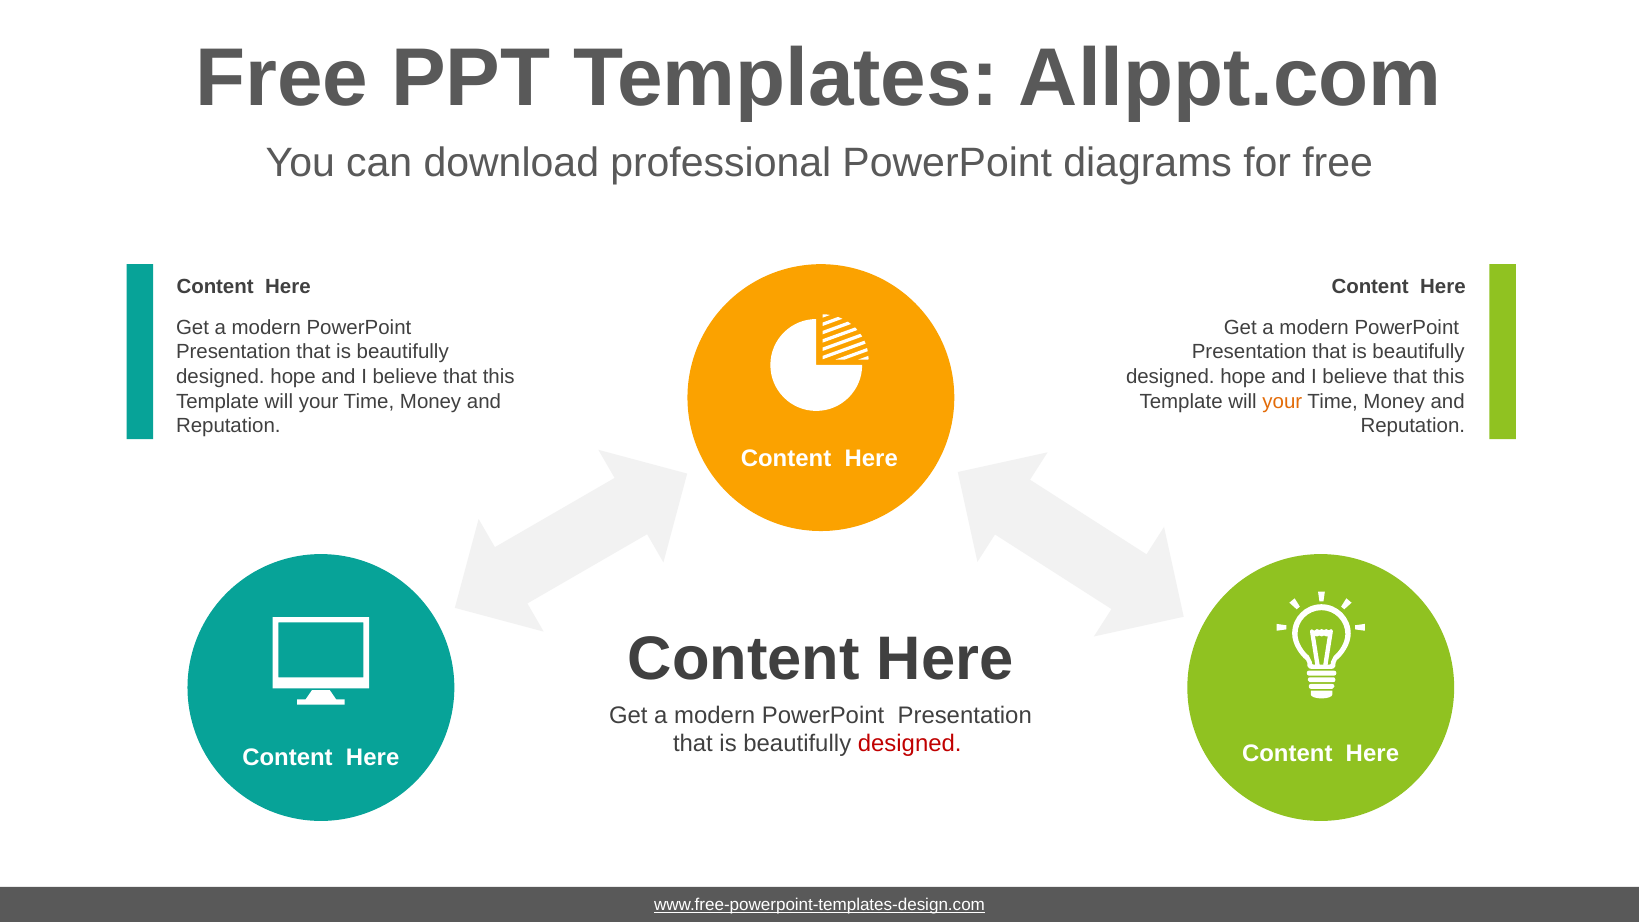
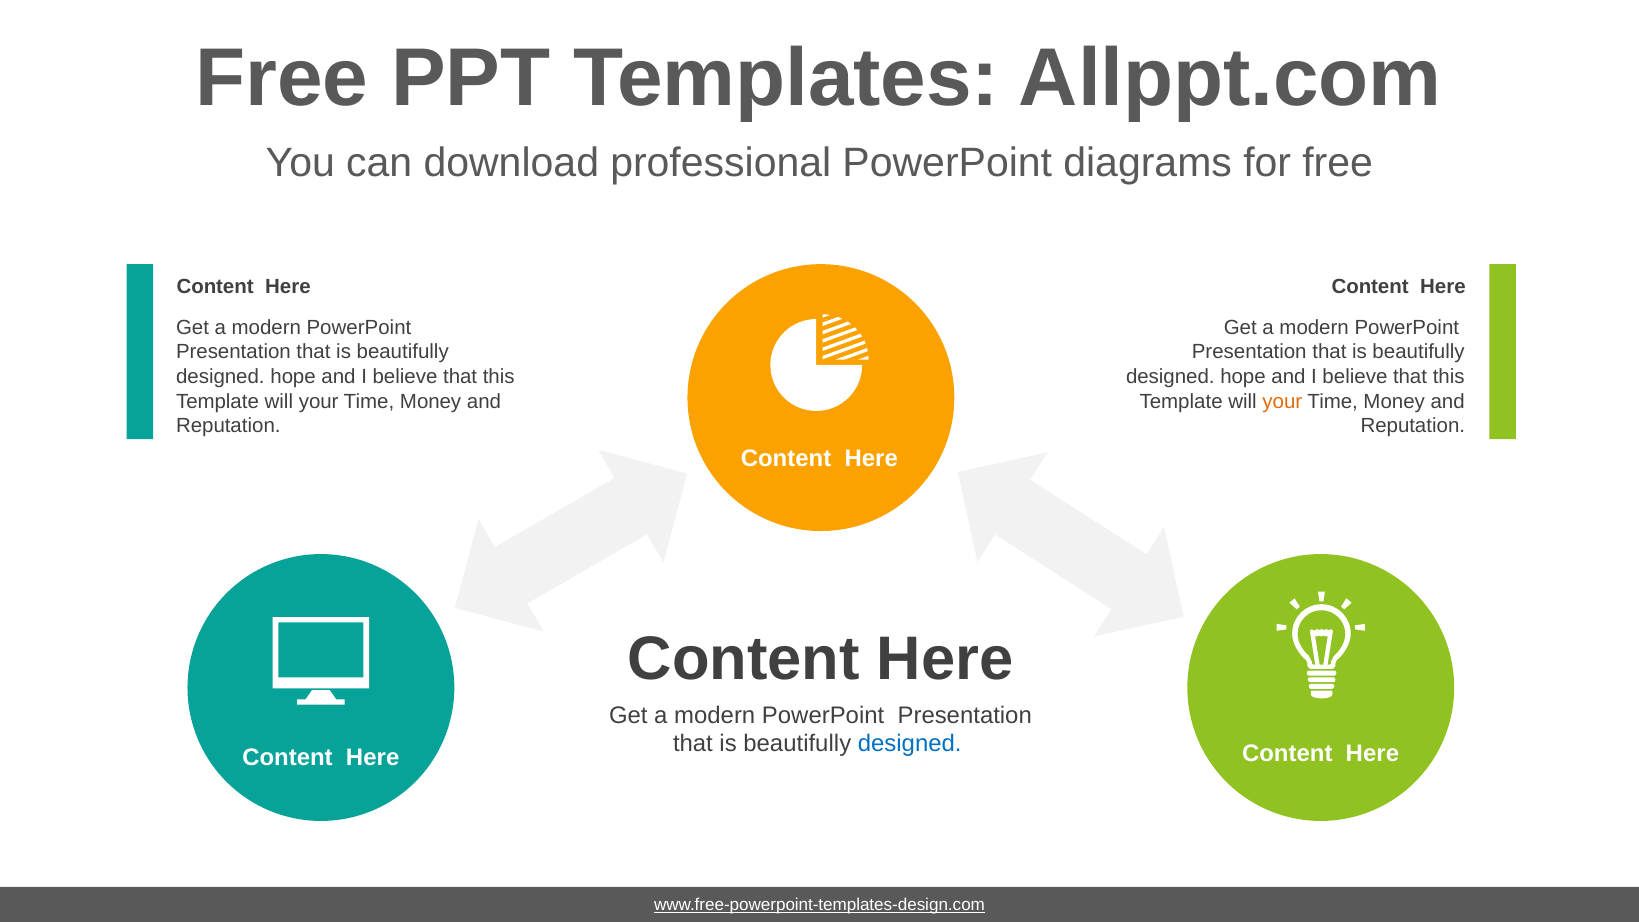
designed at (910, 744) colour: red -> blue
